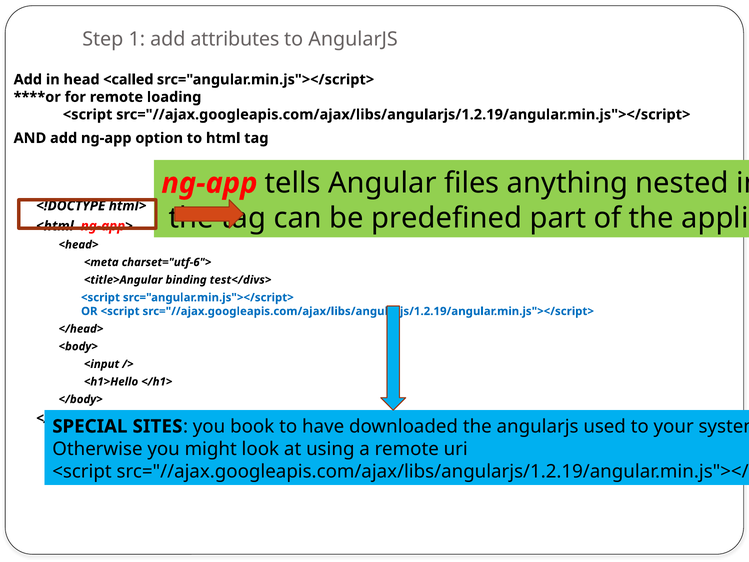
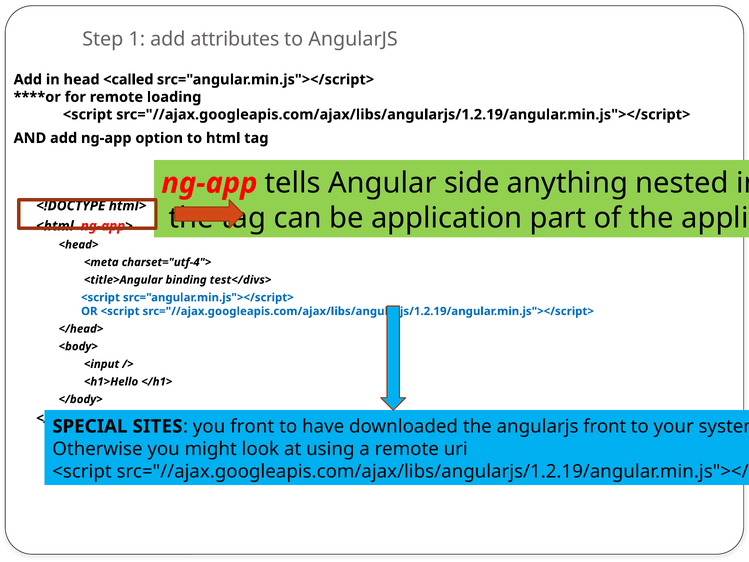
files: files -> side
be predefined: predefined -> application
charset="utf-6">: charset="utf-6"> -> charset="utf-4">
you book: book -> front
angularjs used: used -> front
